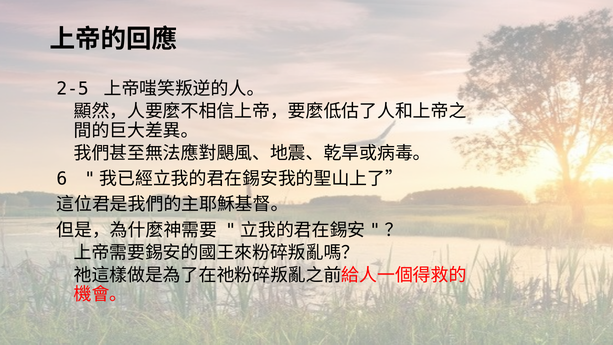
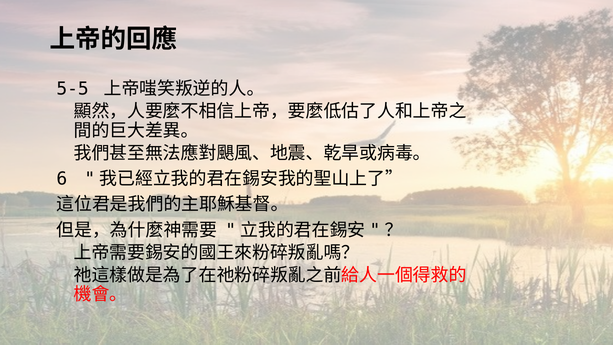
2-5: 2-5 -> 5-5
